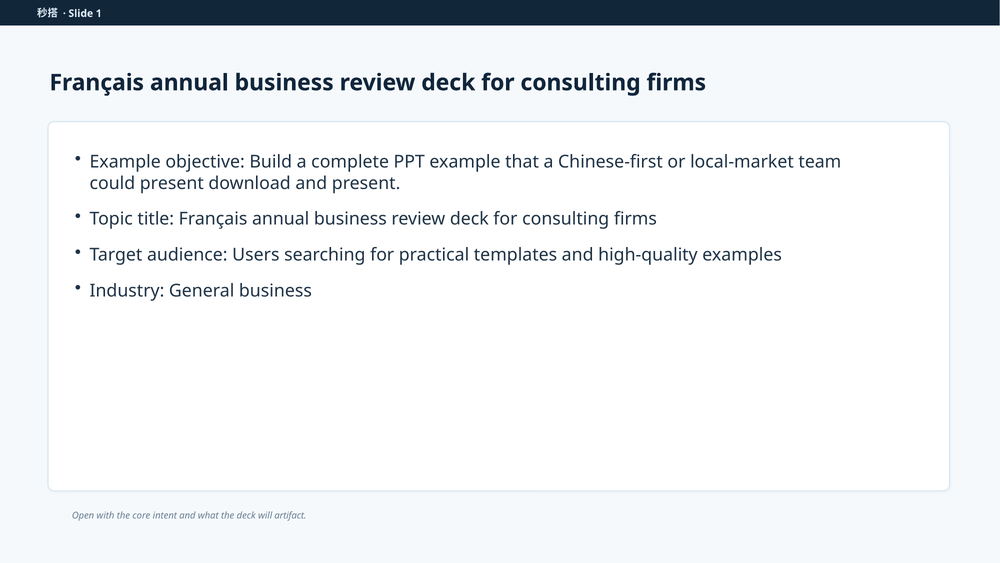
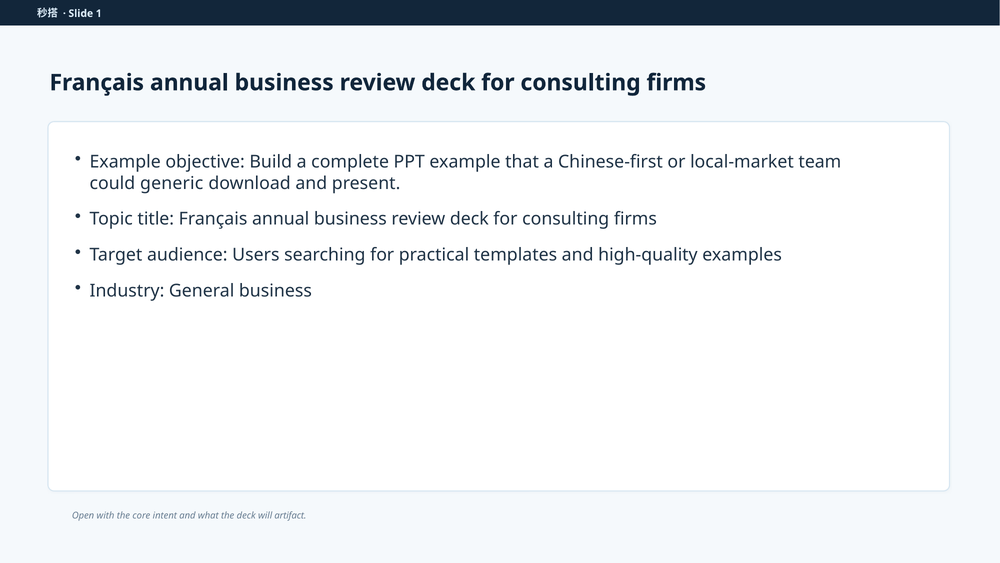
could present: present -> generic
